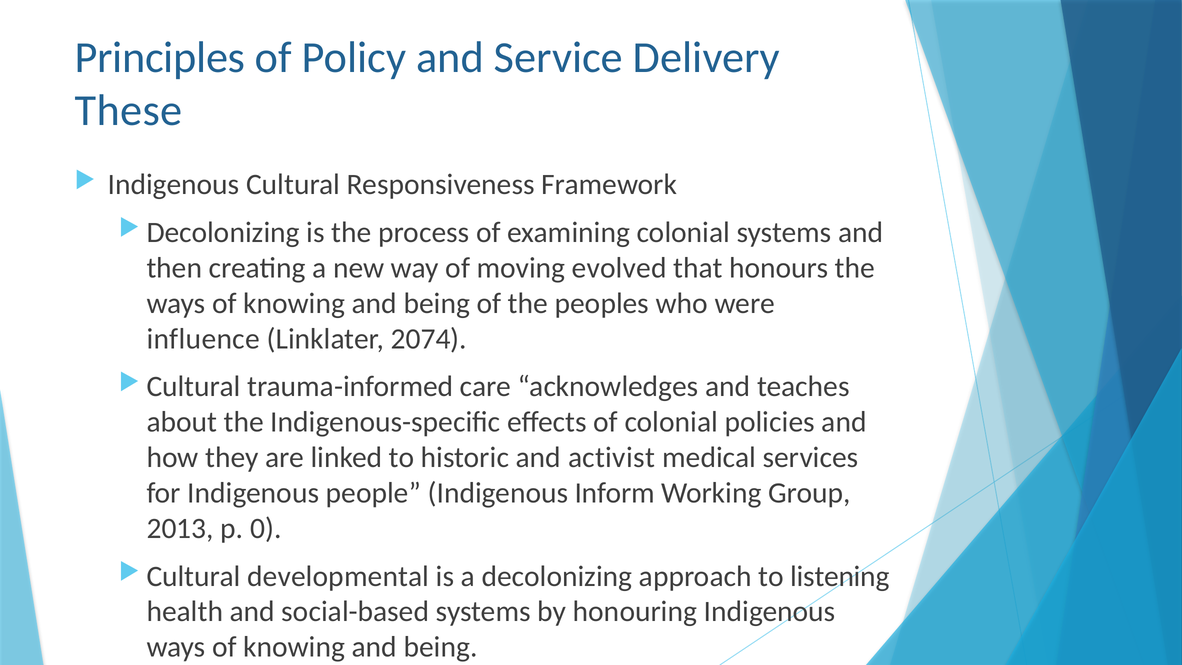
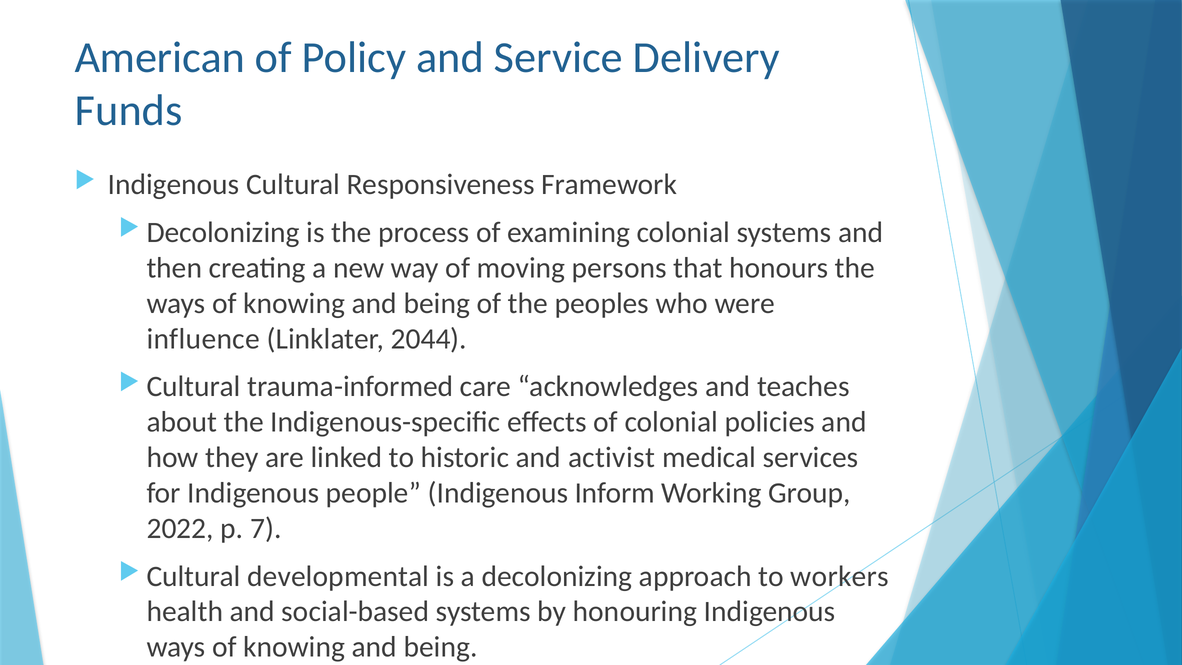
Principles: Principles -> American
These: These -> Funds
evolved: evolved -> persons
2074: 2074 -> 2044
2013: 2013 -> 2022
0: 0 -> 7
listening: listening -> workers
